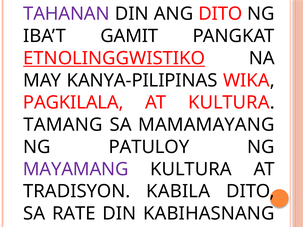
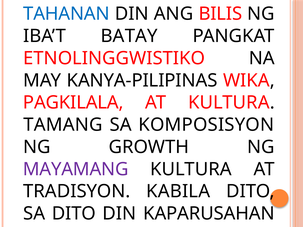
TAHANAN colour: purple -> blue
ANG DITO: DITO -> BILIS
GAMIT: GAMIT -> BATAY
ETNOLINGGWISTIKO underline: present -> none
MAMAMAYANG: MAMAMAYANG -> KOMPOSISYON
PATULOY: PATULOY -> GROWTH
SA RATE: RATE -> DITO
KABIHASNANG: KABIHASNANG -> KAPARUSAHAN
